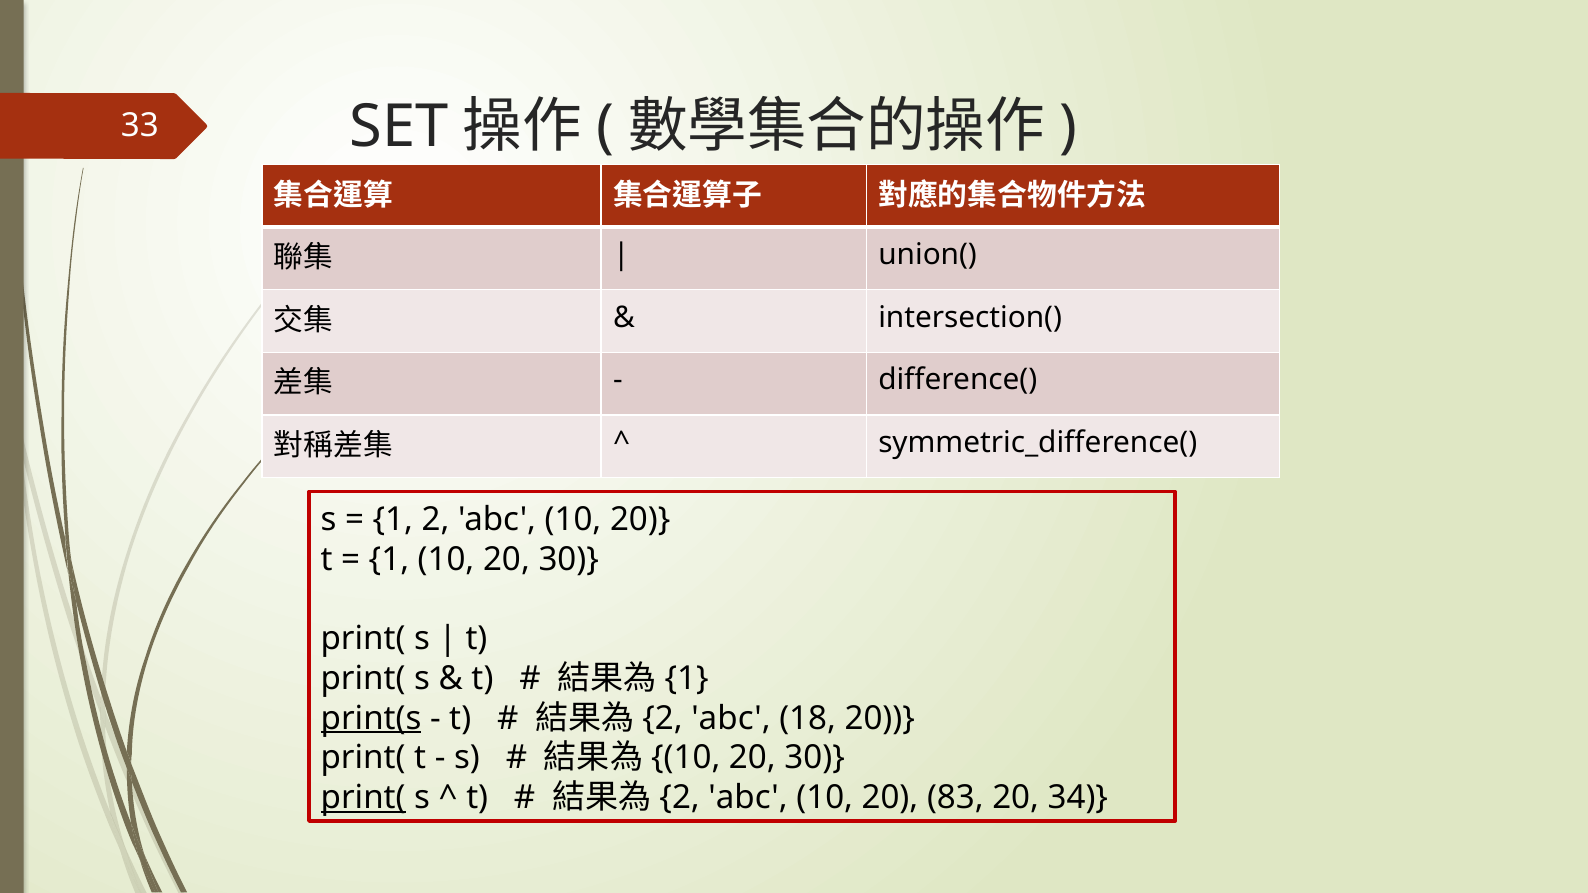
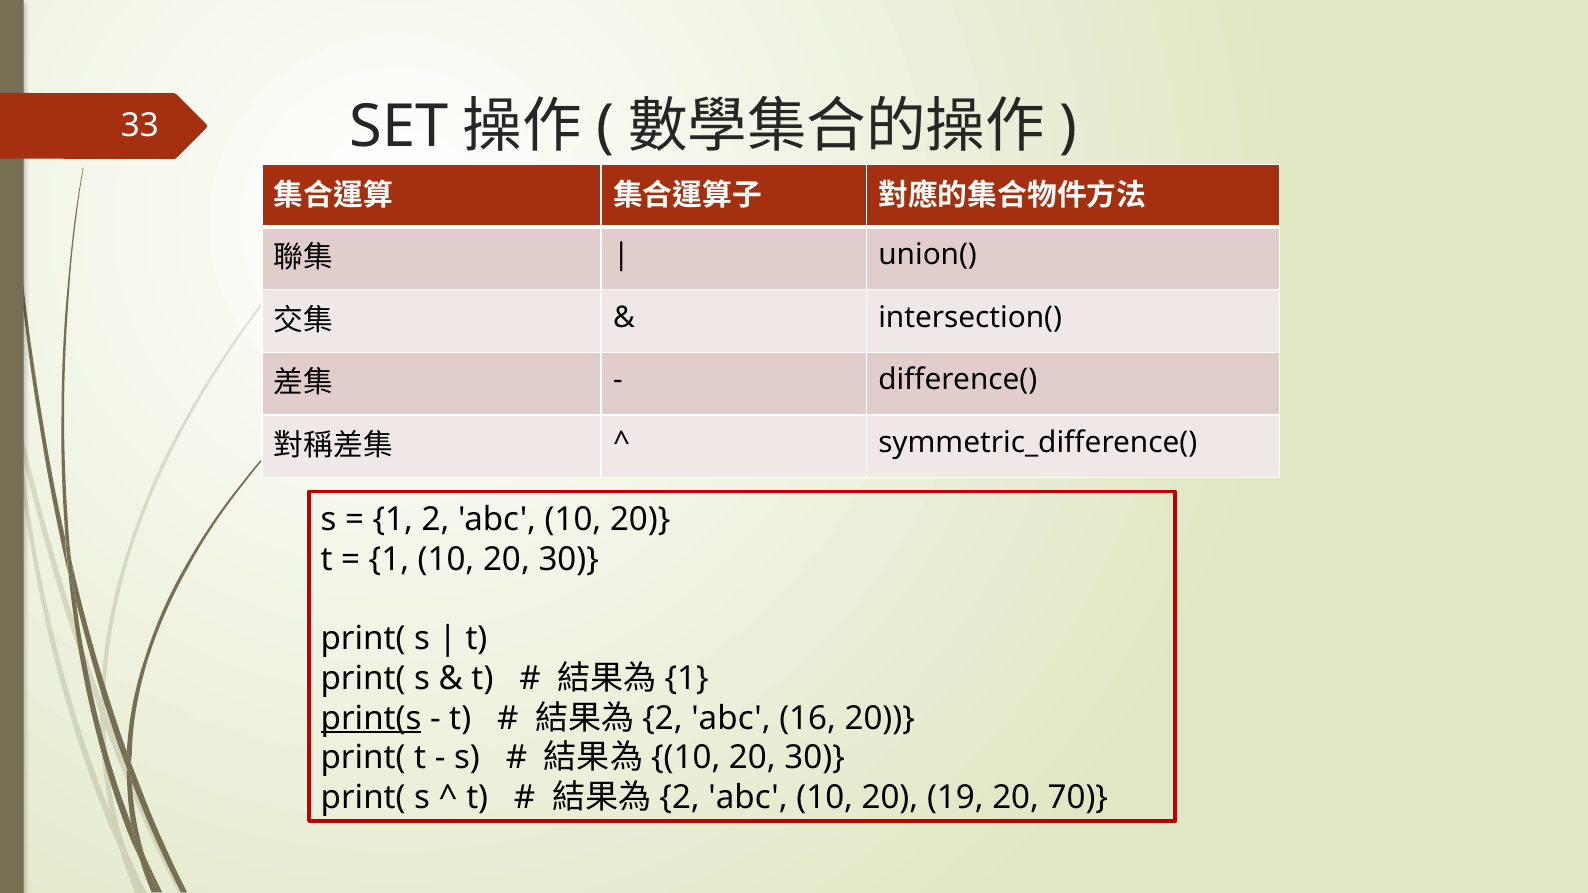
18: 18 -> 16
print( at (363, 798) underline: present -> none
83: 83 -> 19
34: 34 -> 70
